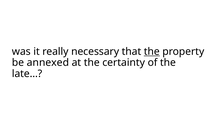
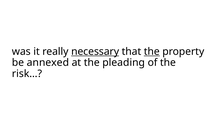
necessary underline: none -> present
certainty: certainty -> pleading
late…: late… -> risk…
